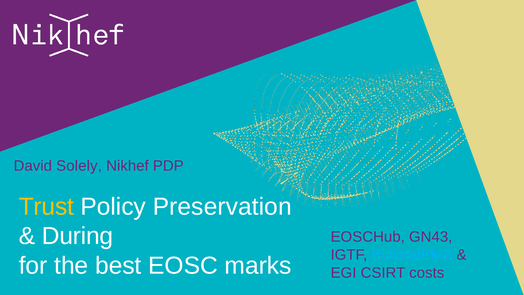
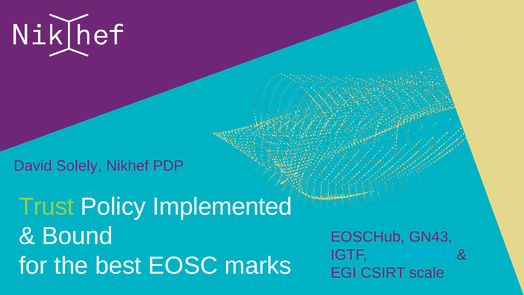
Trust colour: yellow -> light green
Preservation: Preservation -> Implemented
During: During -> Bound
costs: costs -> scale
